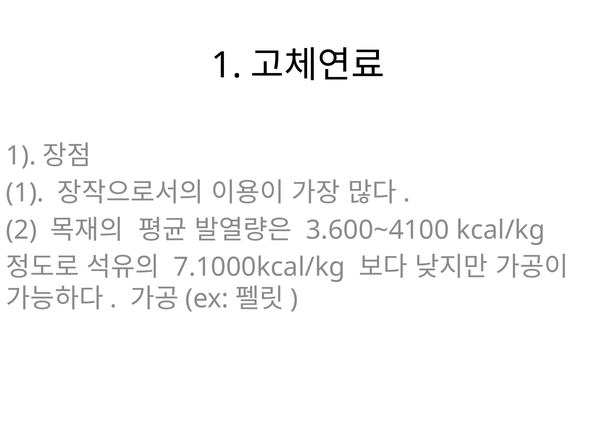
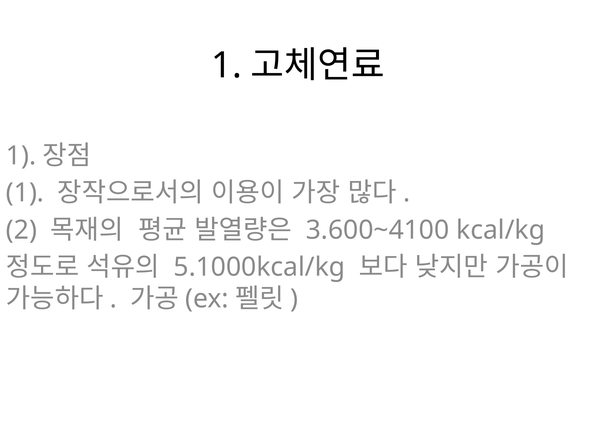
7.1000kcal/kg: 7.1000kcal/kg -> 5.1000kcal/kg
